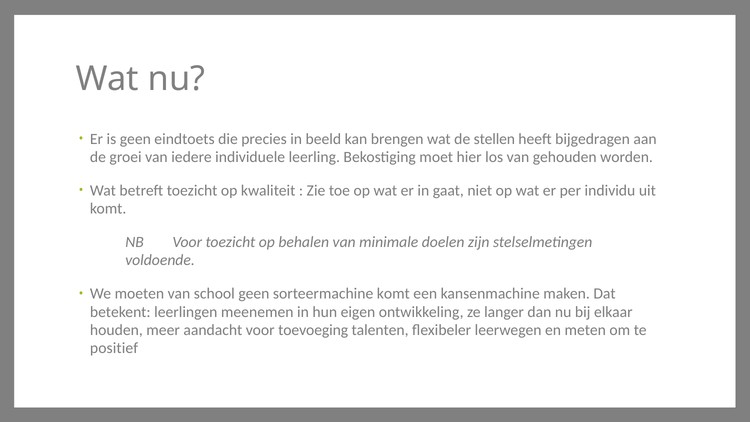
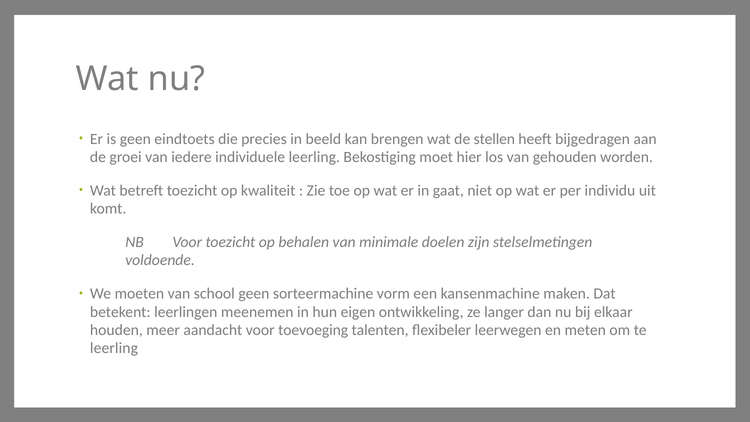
sorteermachine komt: komt -> vorm
positief at (114, 348): positief -> leerling
